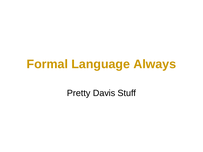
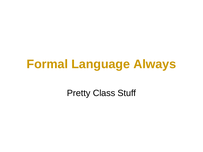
Davis: Davis -> Class
